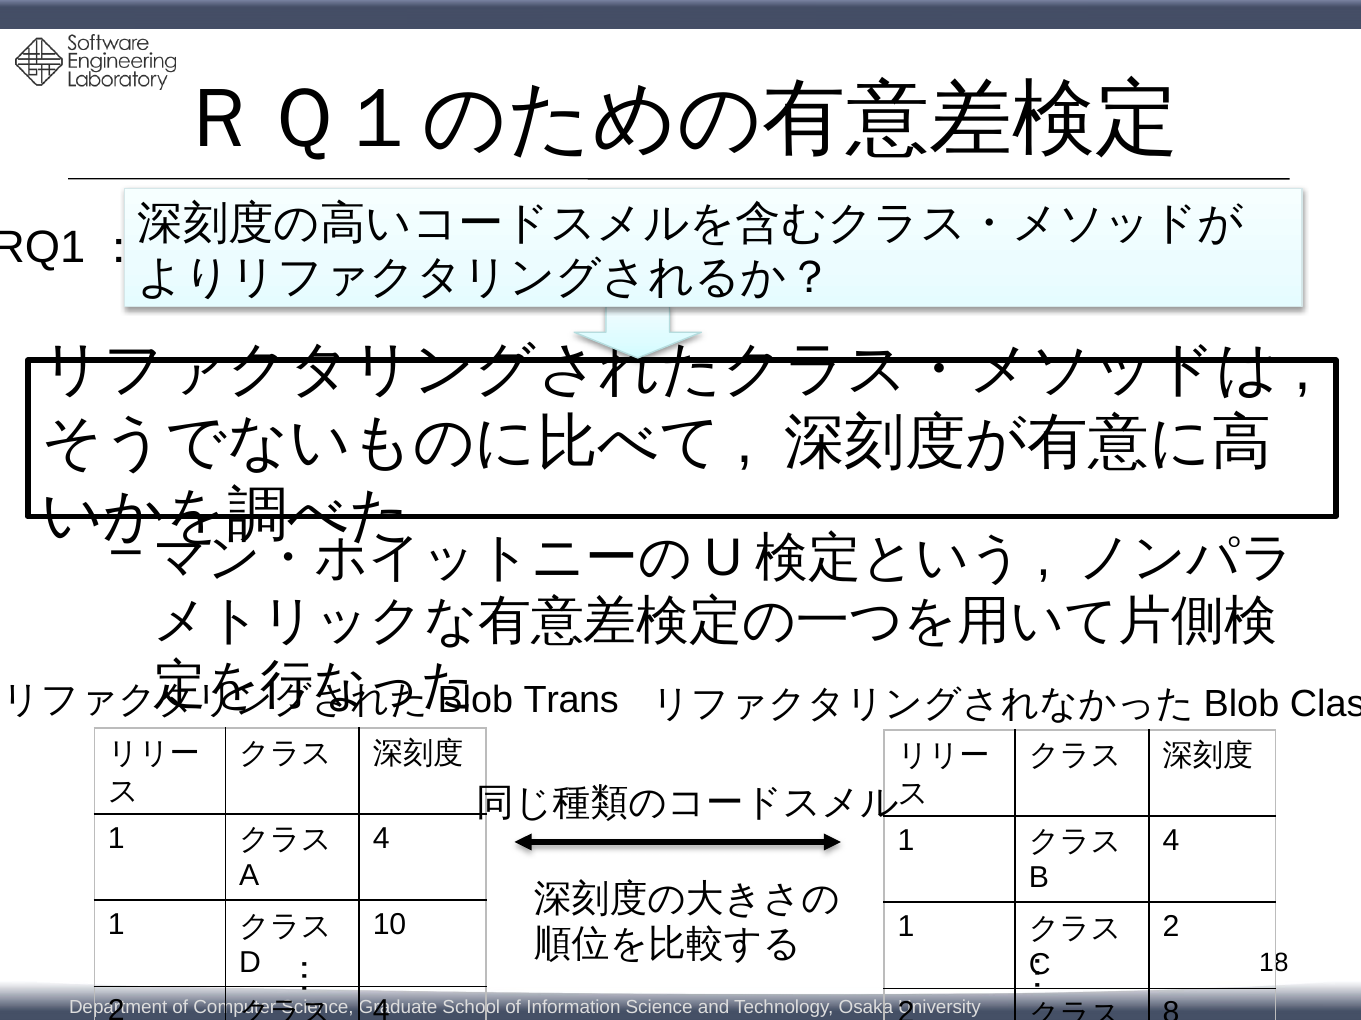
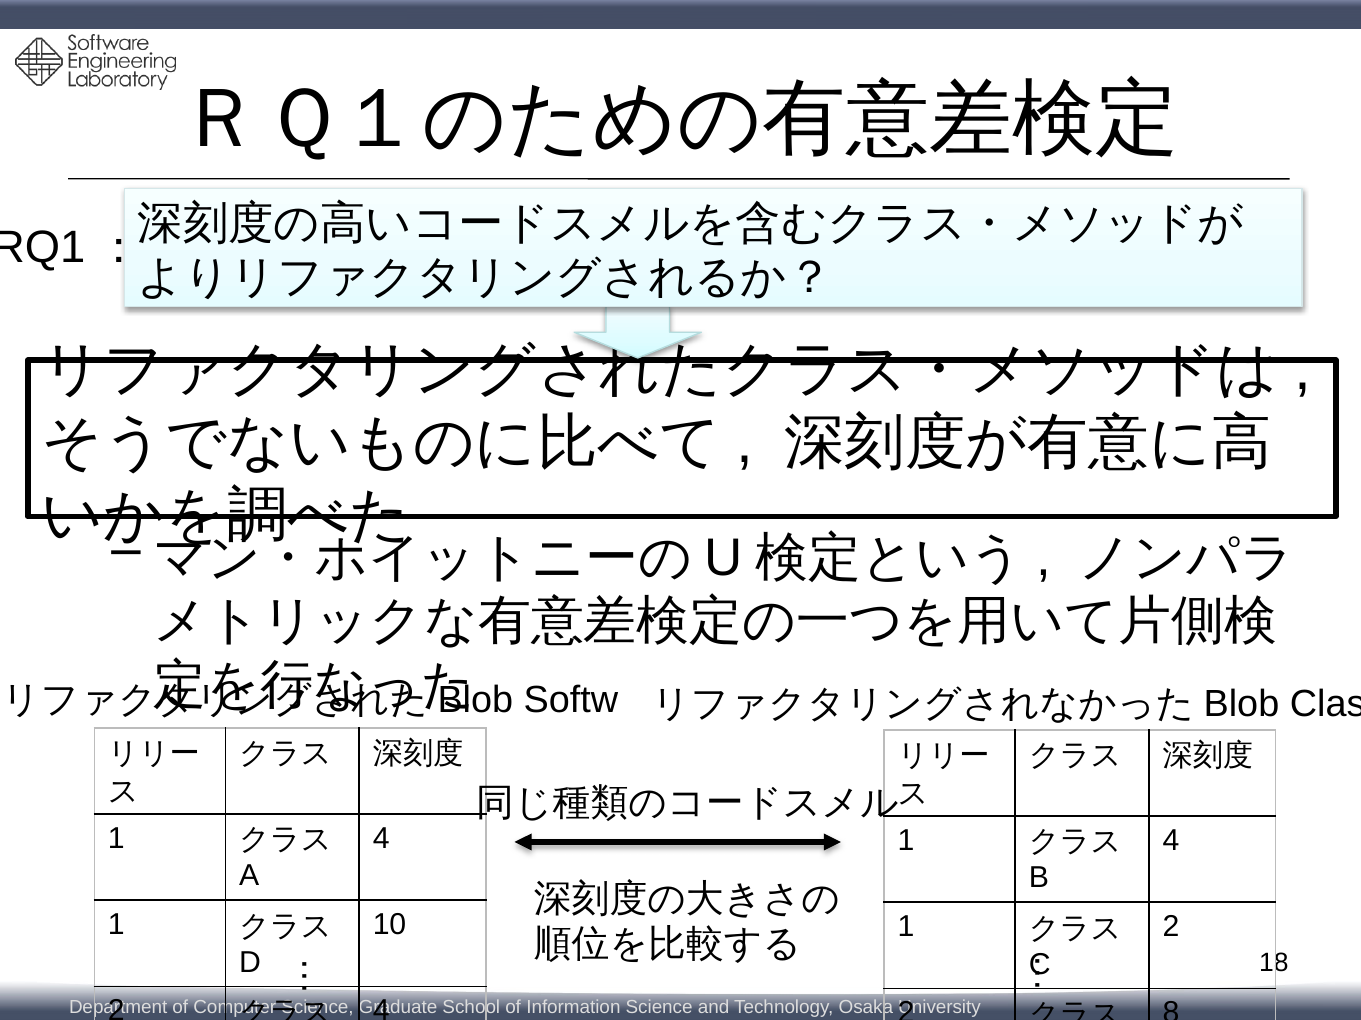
Trans: Trans -> Softw
